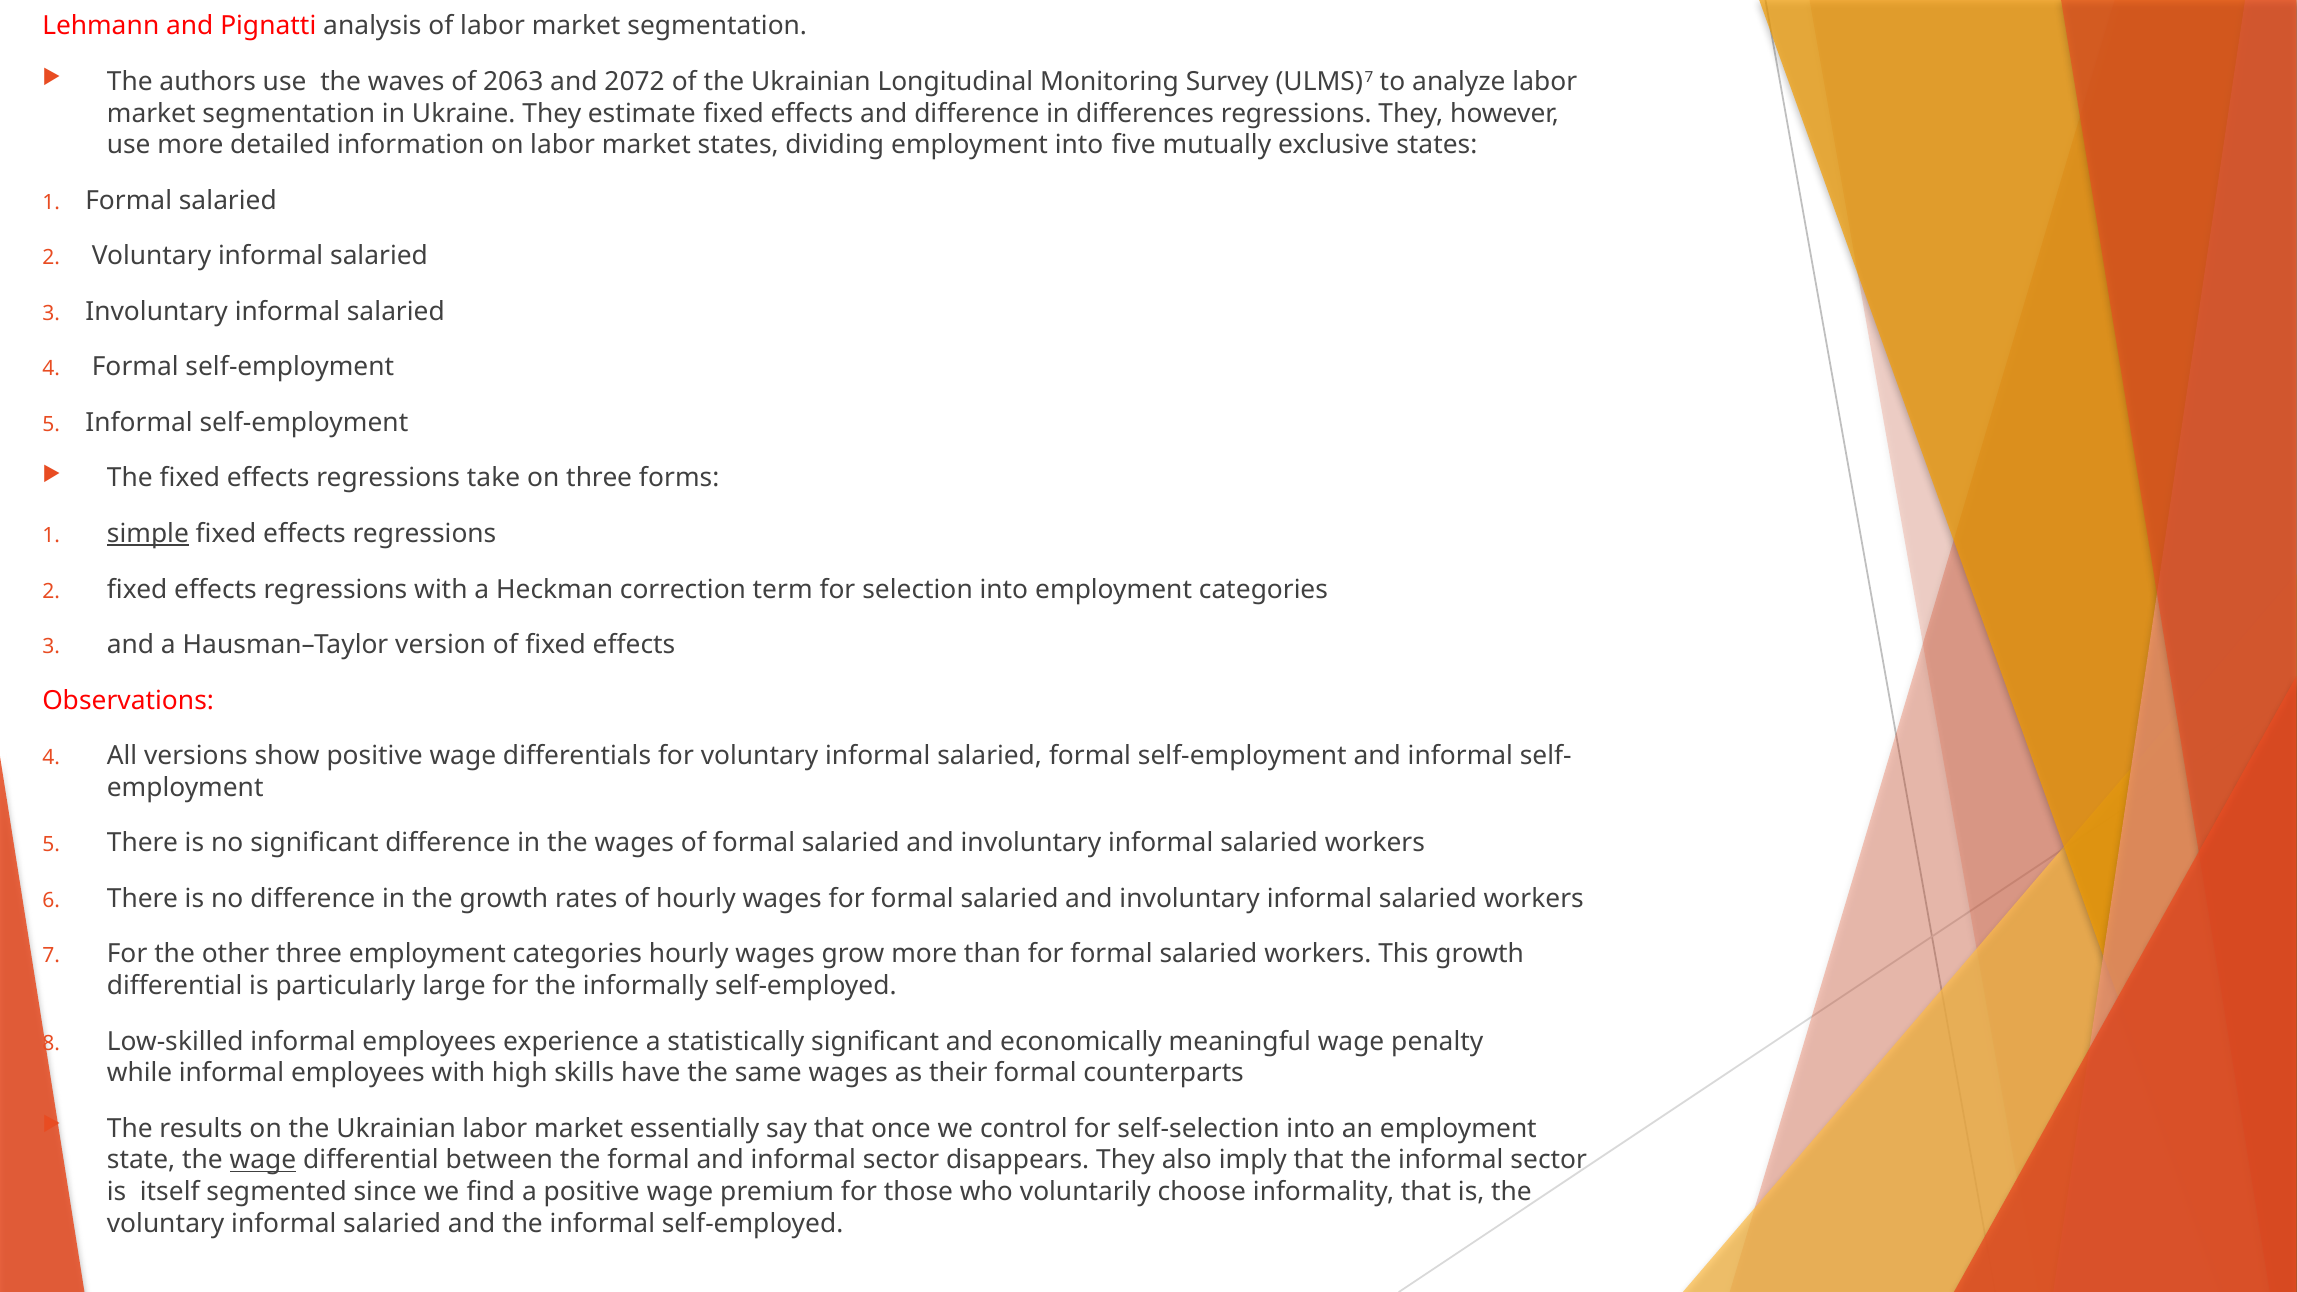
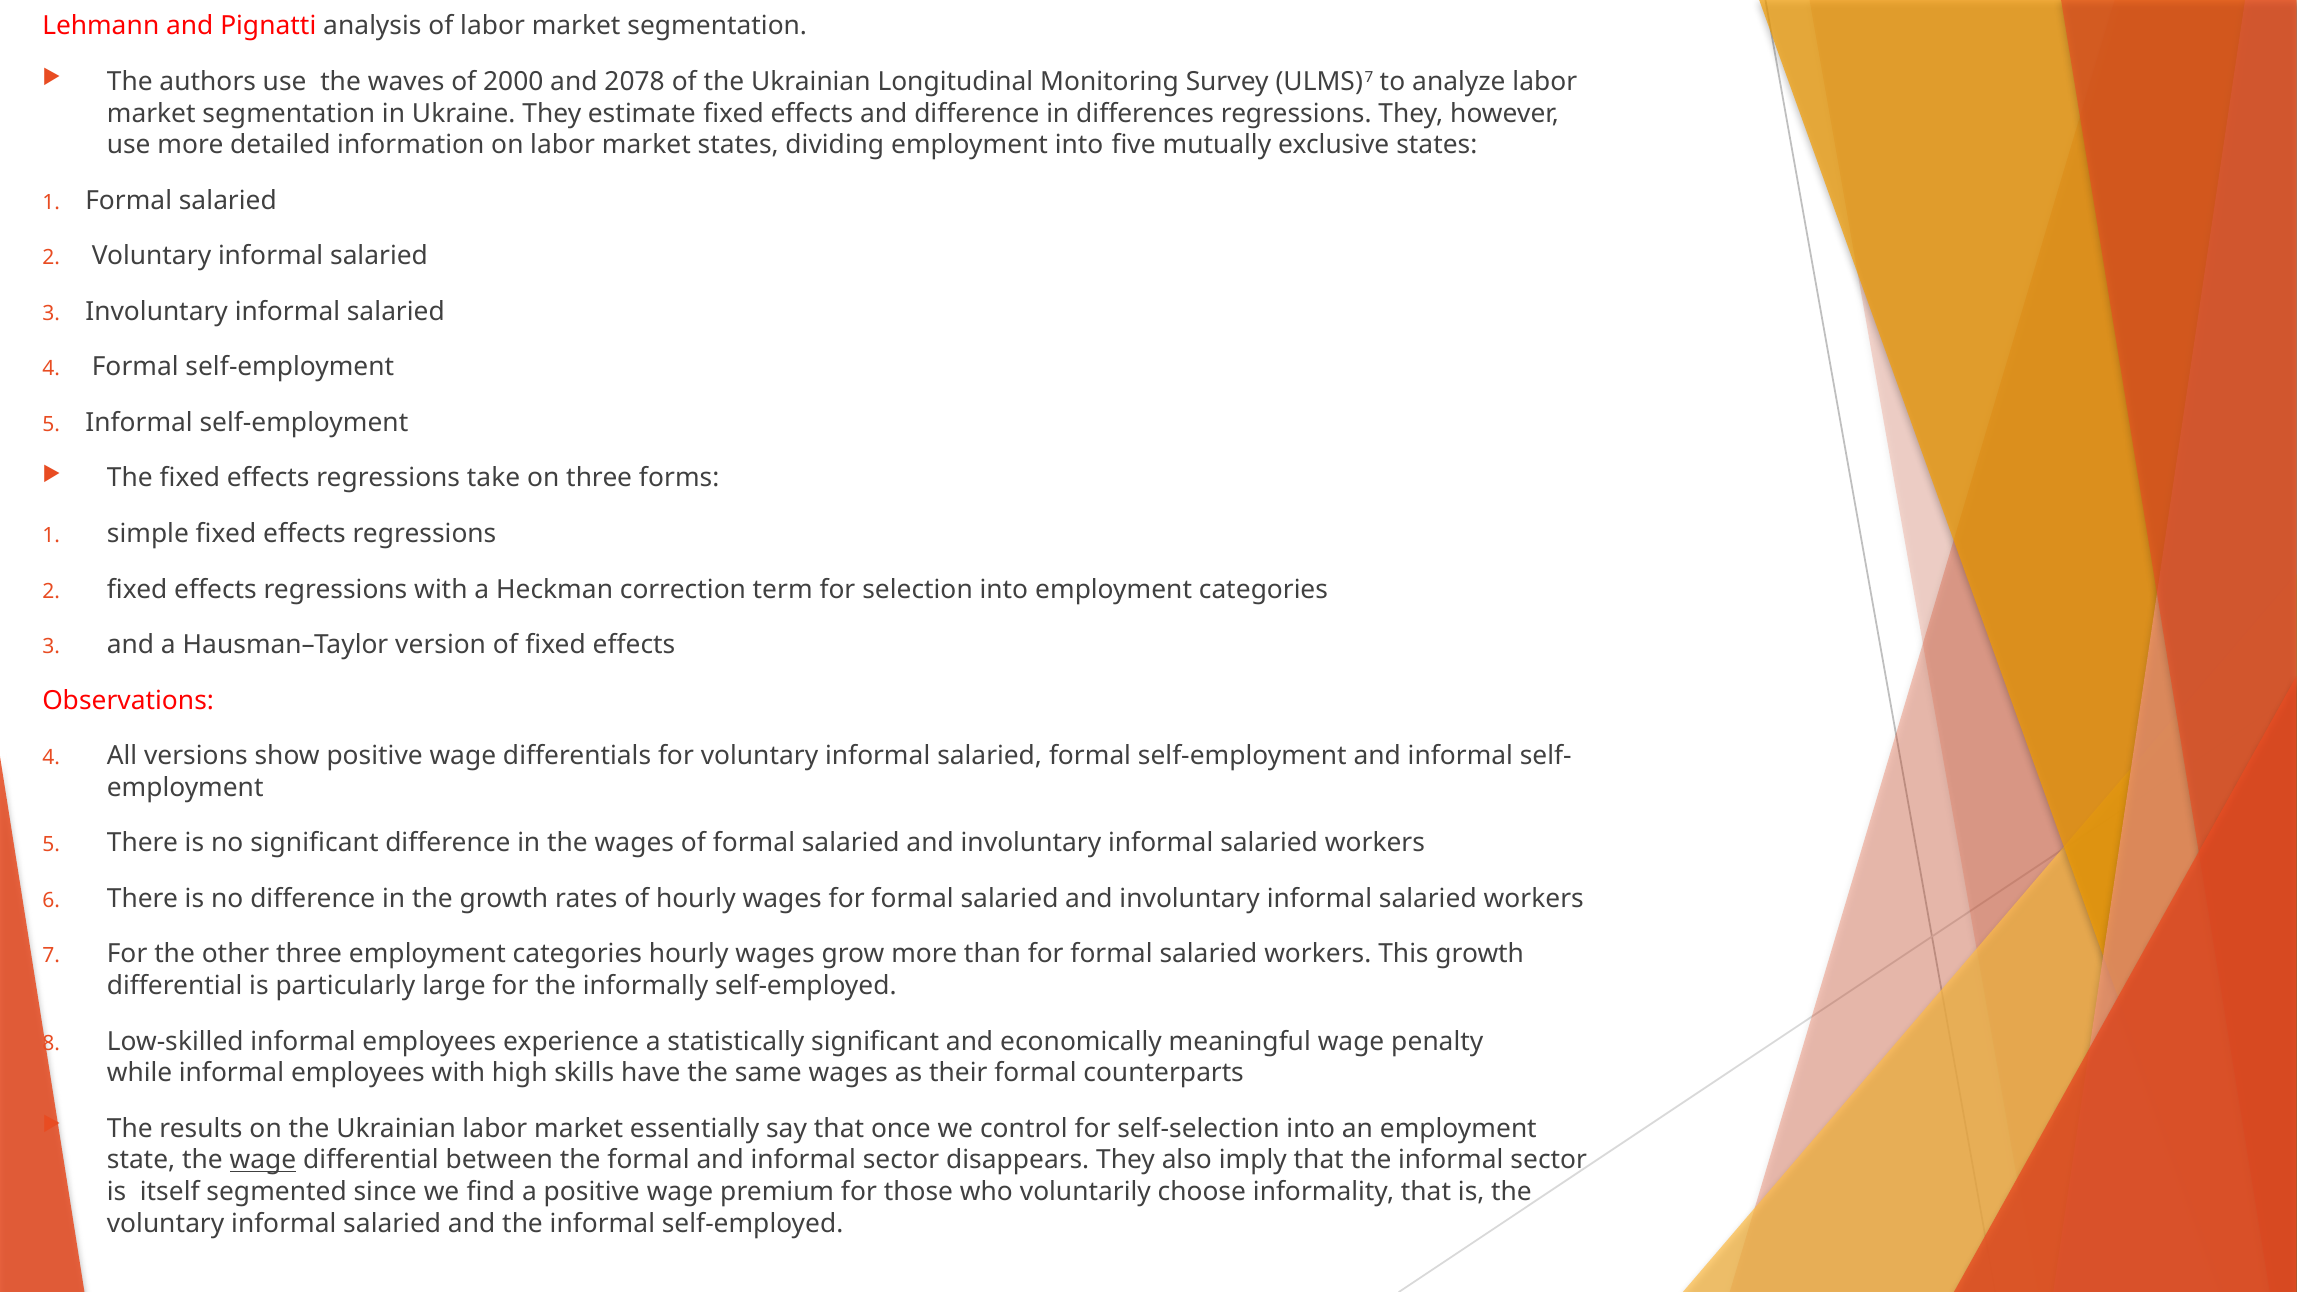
2063: 2063 -> 2000
2072: 2072 -> 2078
simple underline: present -> none
